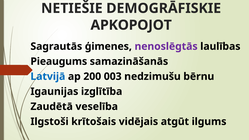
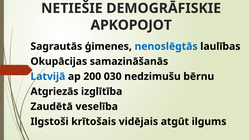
nenoslēgtās colour: purple -> blue
Pieaugums: Pieaugums -> Okupācijas
003: 003 -> 030
Igaunijas: Igaunijas -> Atgriezās
